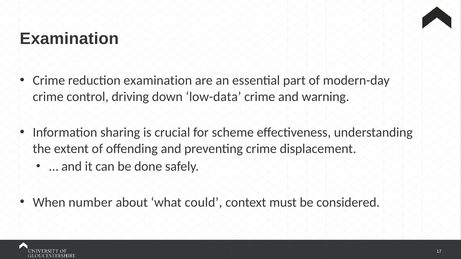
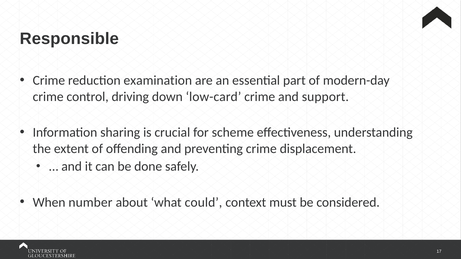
Examination at (69, 39): Examination -> Responsible
low-data: low-data -> low-card
warning: warning -> support
